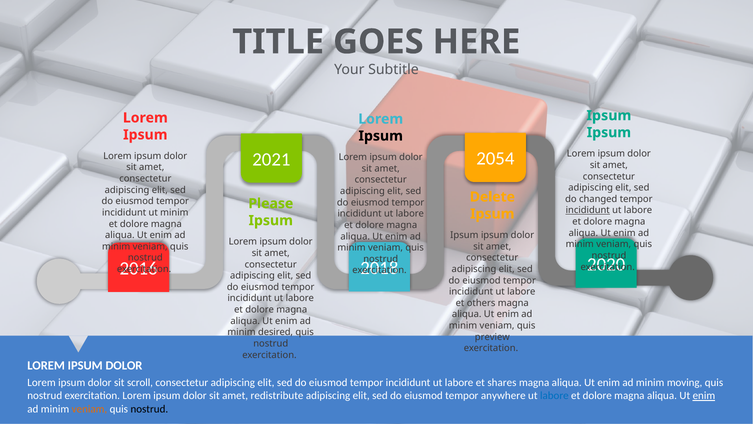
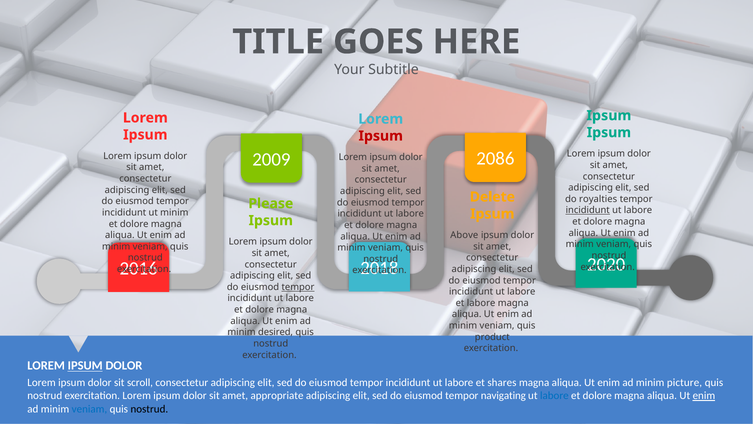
Ipsum at (381, 136) colour: black -> red
2054: 2054 -> 2086
2021: 2021 -> 2009
changed: changed -> royalties
Ipsum at (464, 235): Ipsum -> Above
tempor at (298, 287) underline: none -> present
et others: others -> labore
preview: preview -> product
IPSUM at (85, 365) underline: none -> present
moving: moving -> picture
redistribute: redistribute -> appropriate
anywhere: anywhere -> navigating
veniam at (89, 409) colour: orange -> blue
